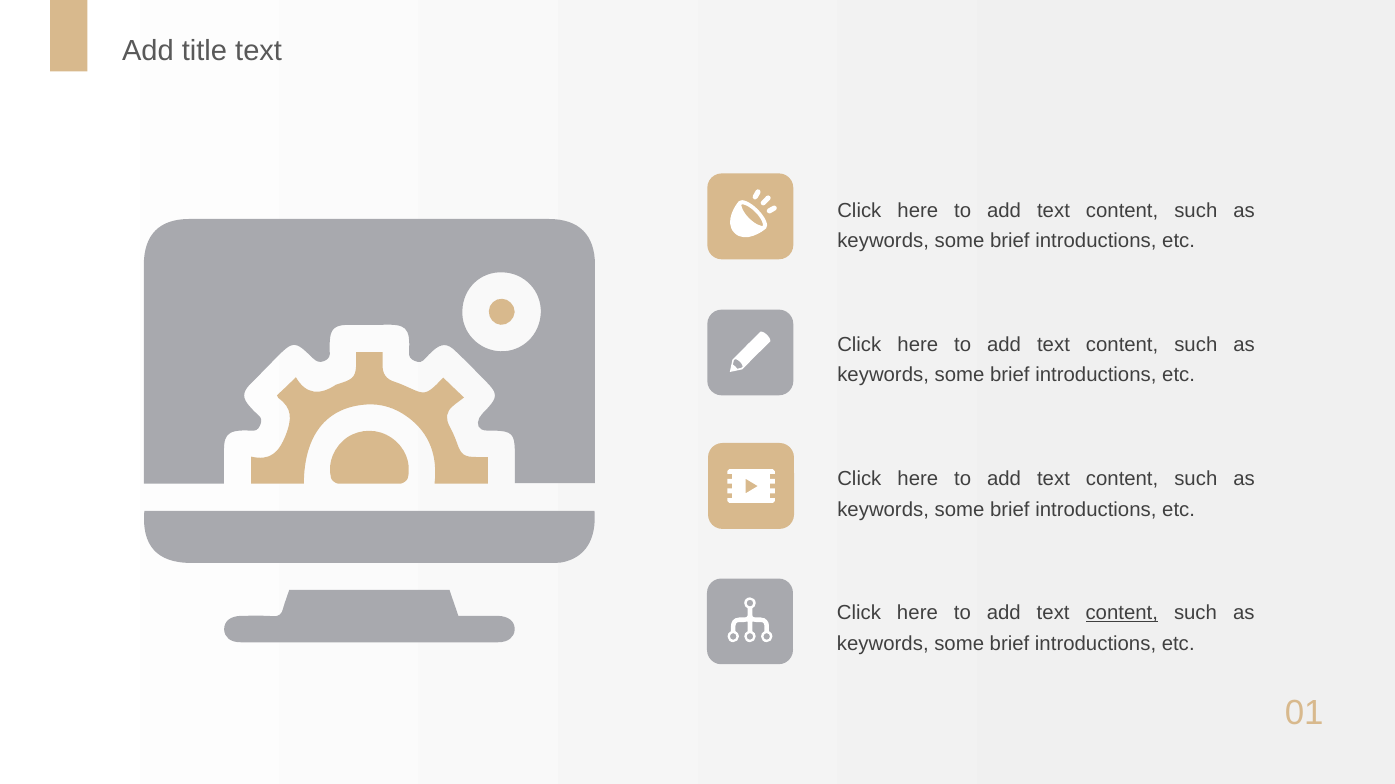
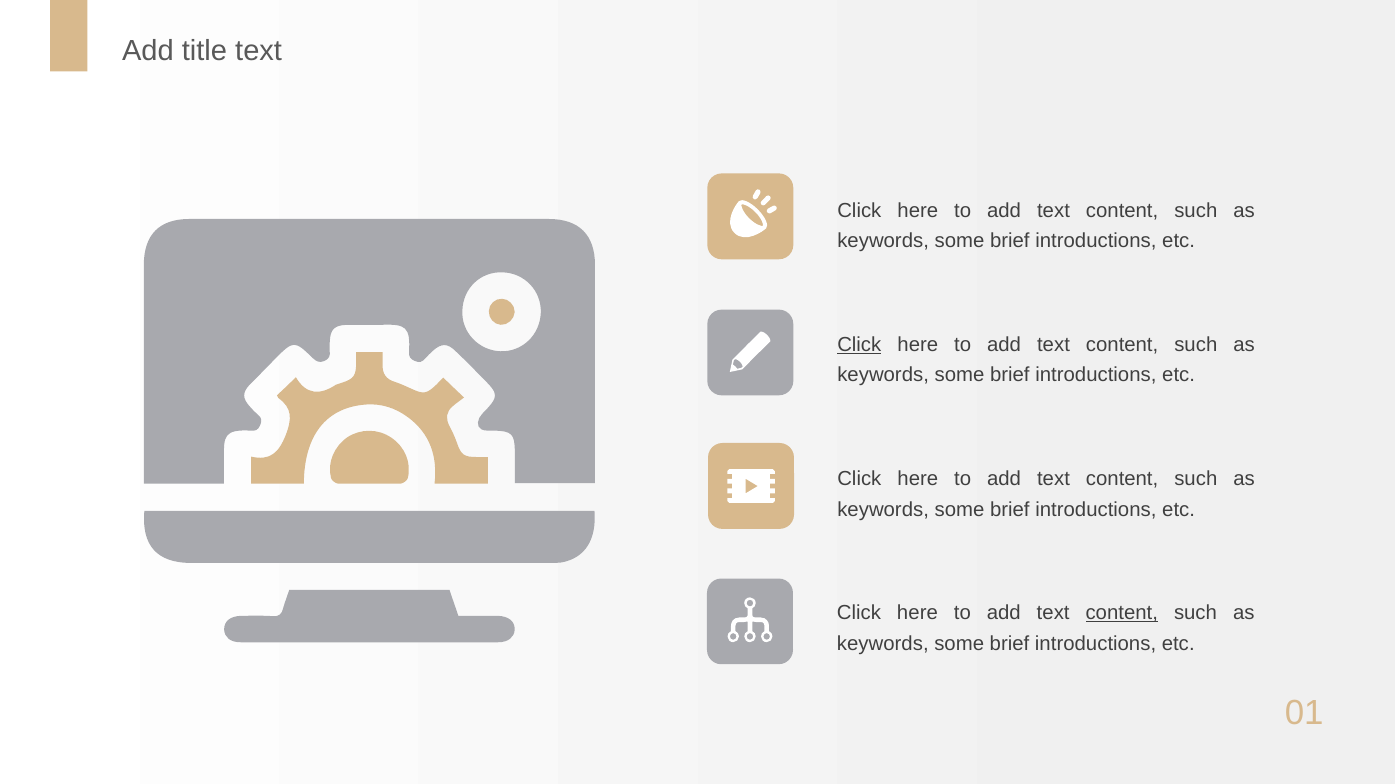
Click at (859, 345) underline: none -> present
